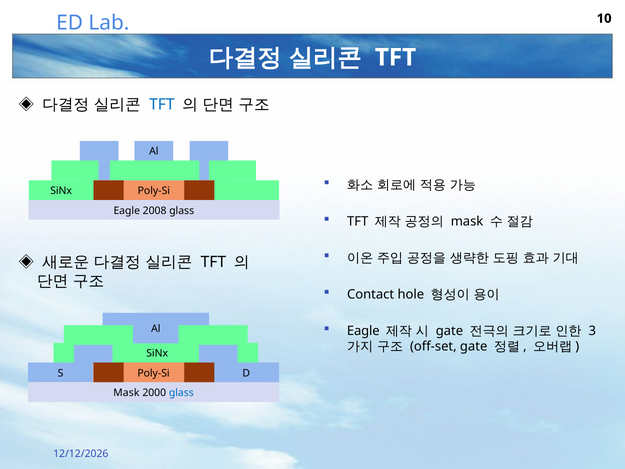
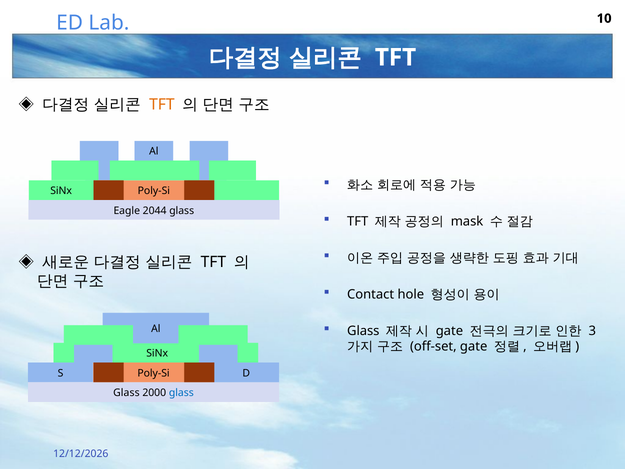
TFT at (162, 105) colour: blue -> orange
2008: 2008 -> 2044
Eagle at (363, 331): Eagle -> Glass
Mask at (126, 393): Mask -> Glass
